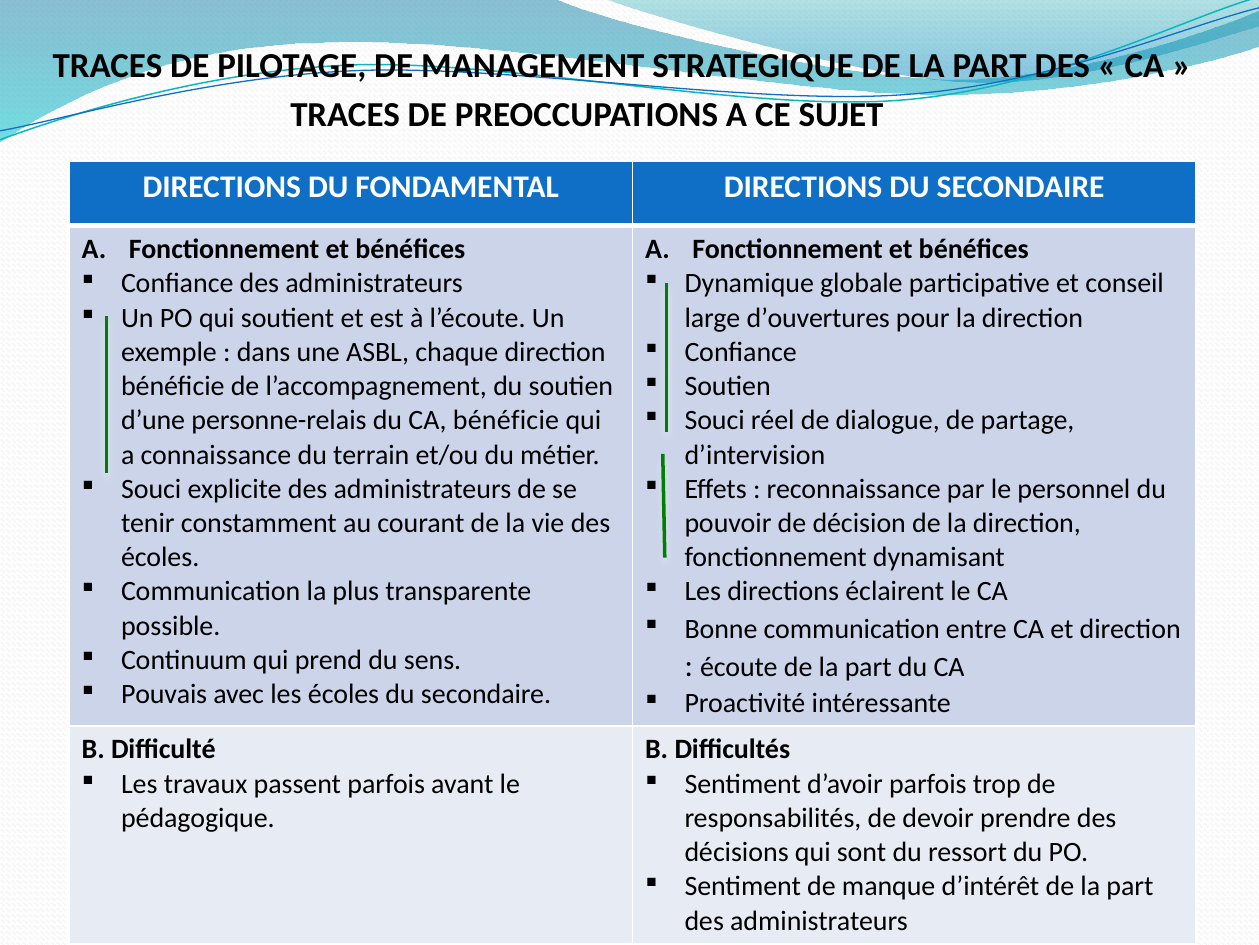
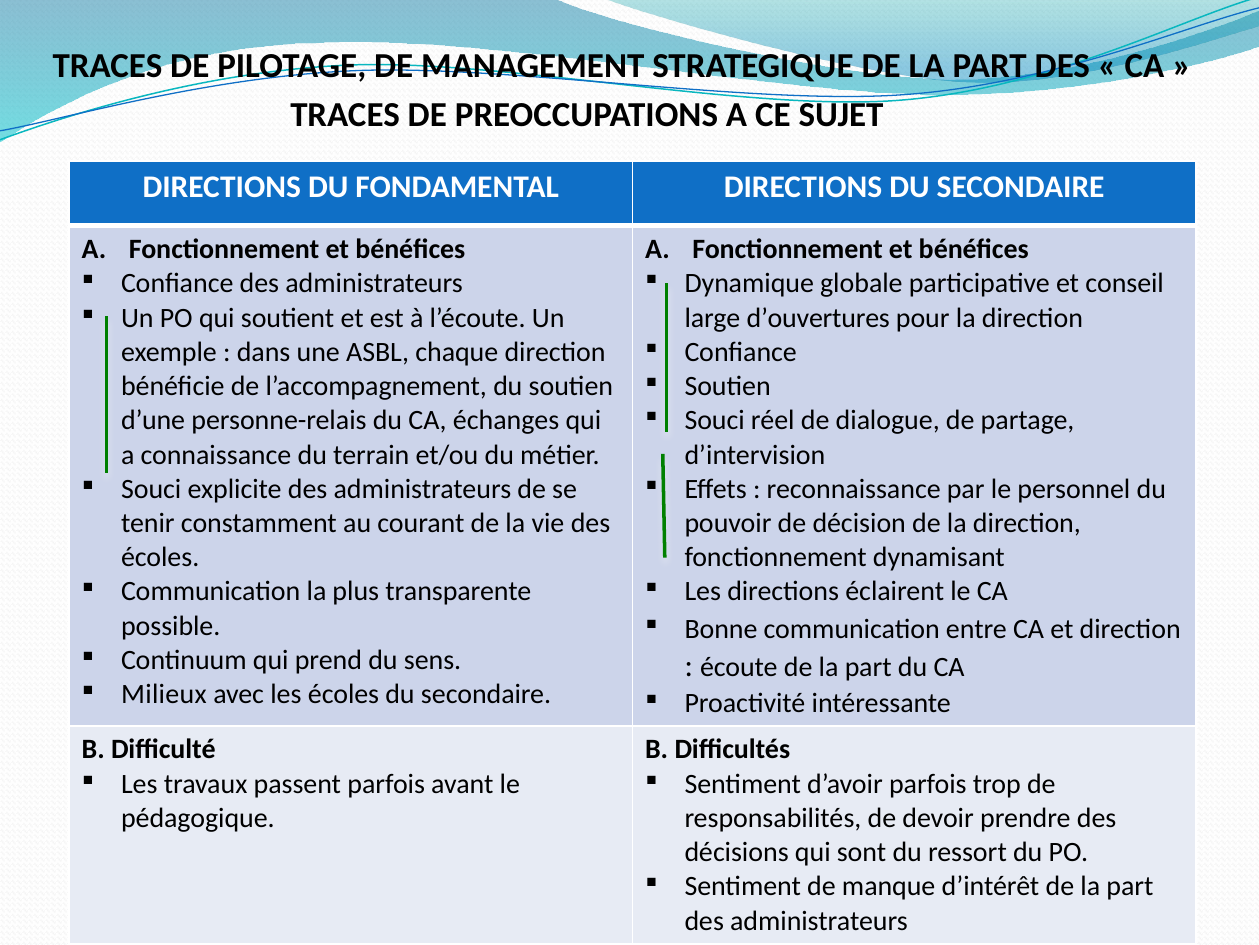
CA bénéficie: bénéficie -> échanges
Pouvais: Pouvais -> Milieux
